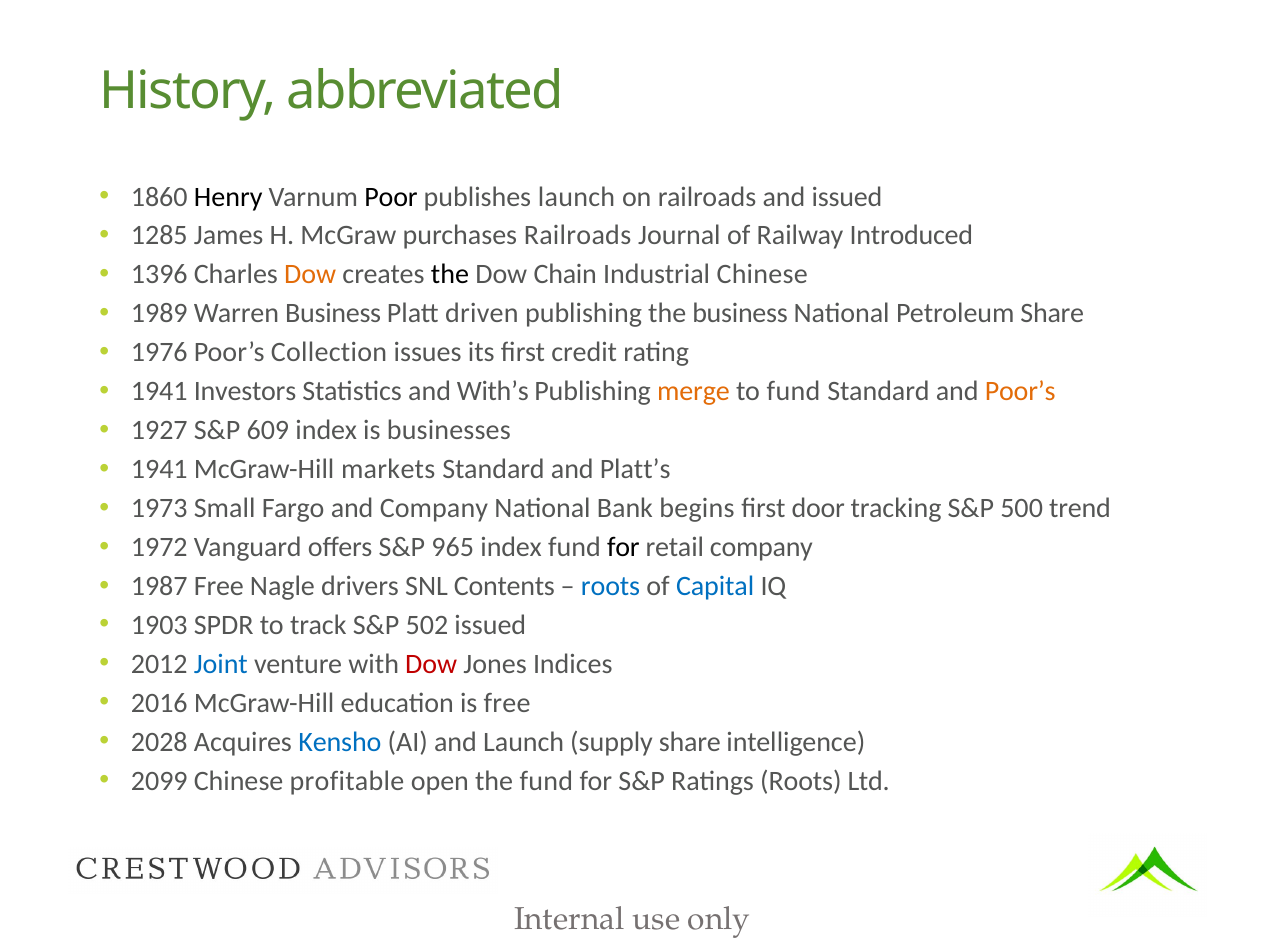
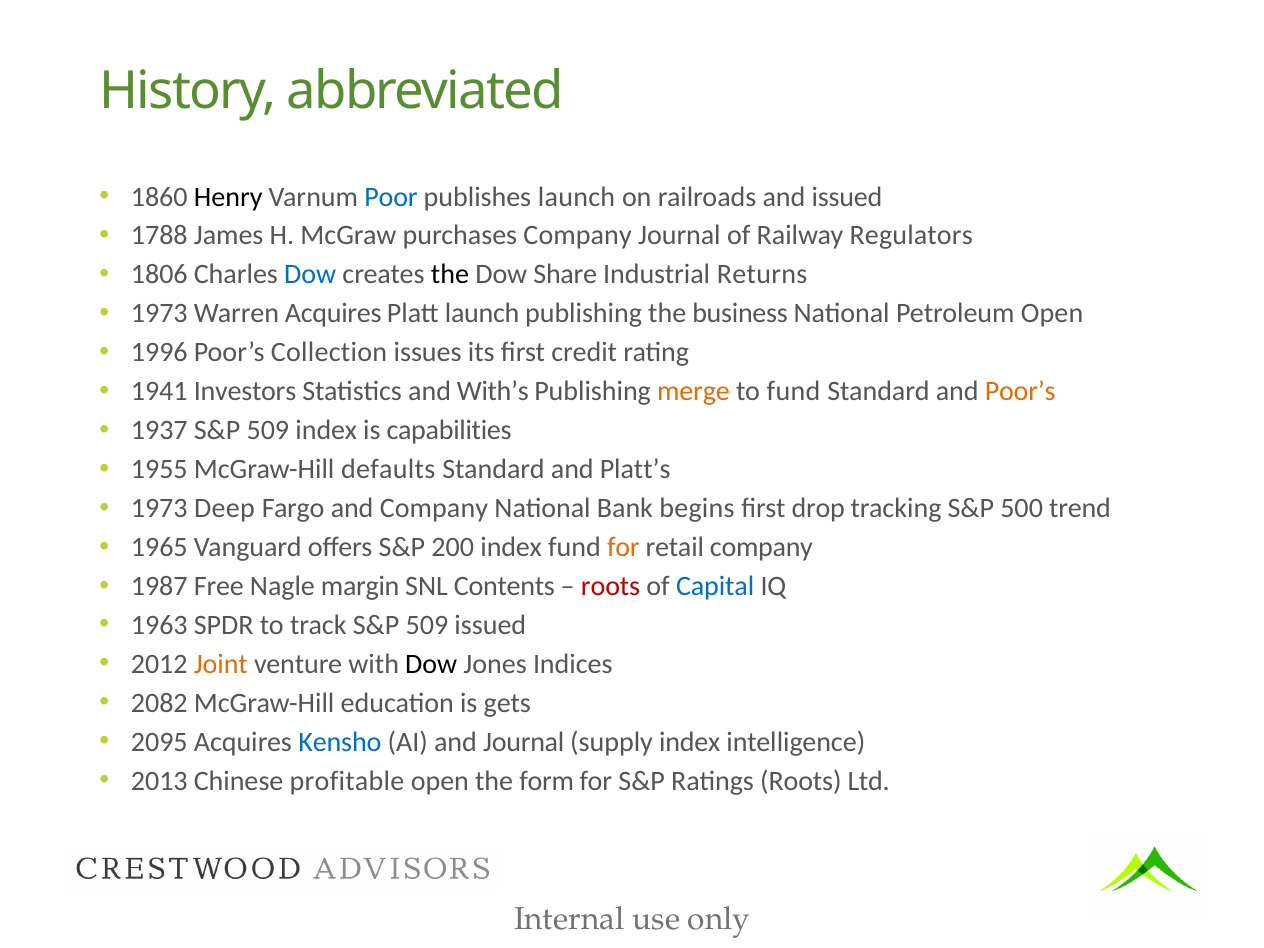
Poor colour: black -> blue
1285: 1285 -> 1788
purchases Railroads: Railroads -> Company
Introduced: Introduced -> Regulators
1396: 1396 -> 1806
Dow at (310, 275) colour: orange -> blue
Chain: Chain -> Share
Industrial Chinese: Chinese -> Returns
1989 at (159, 314): 1989 -> 1973
Warren Business: Business -> Acquires
Platt driven: driven -> launch
Petroleum Share: Share -> Open
1976: 1976 -> 1996
1927: 1927 -> 1937
609 at (268, 431): 609 -> 509
businesses: businesses -> capabilities
1941 at (159, 470): 1941 -> 1955
markets: markets -> defaults
Small: Small -> Deep
door: door -> drop
1972: 1972 -> 1965
965: 965 -> 200
for at (623, 547) colour: black -> orange
drivers: drivers -> margin
roots at (611, 586) colour: blue -> red
1903: 1903 -> 1963
track S&P 502: 502 -> 509
Joint colour: blue -> orange
Dow at (431, 664) colour: red -> black
2016: 2016 -> 2082
is free: free -> gets
2028: 2028 -> 2095
and Launch: Launch -> Journal
supply share: share -> index
2099: 2099 -> 2013
the fund: fund -> form
